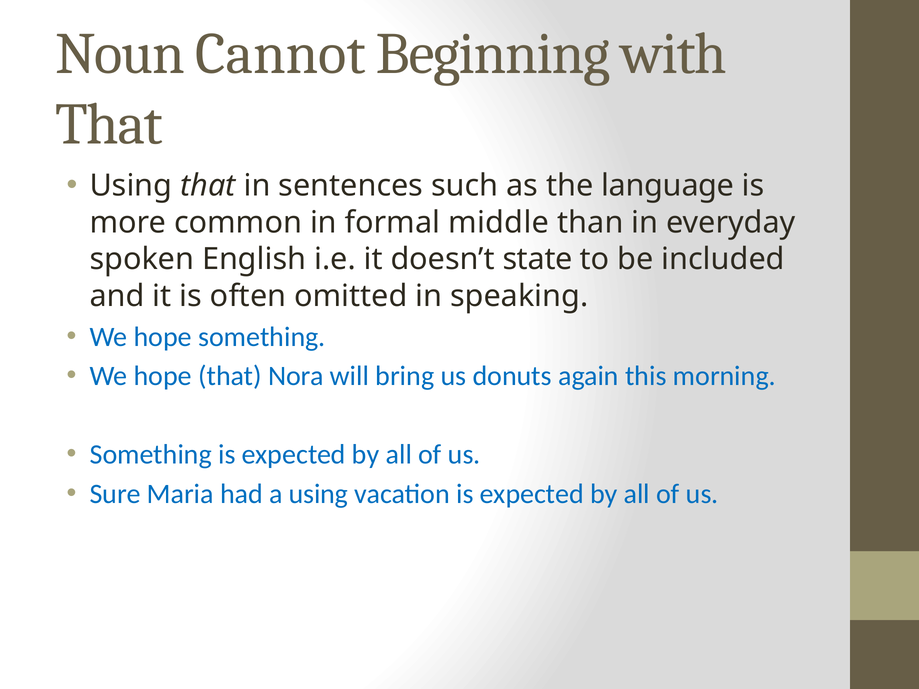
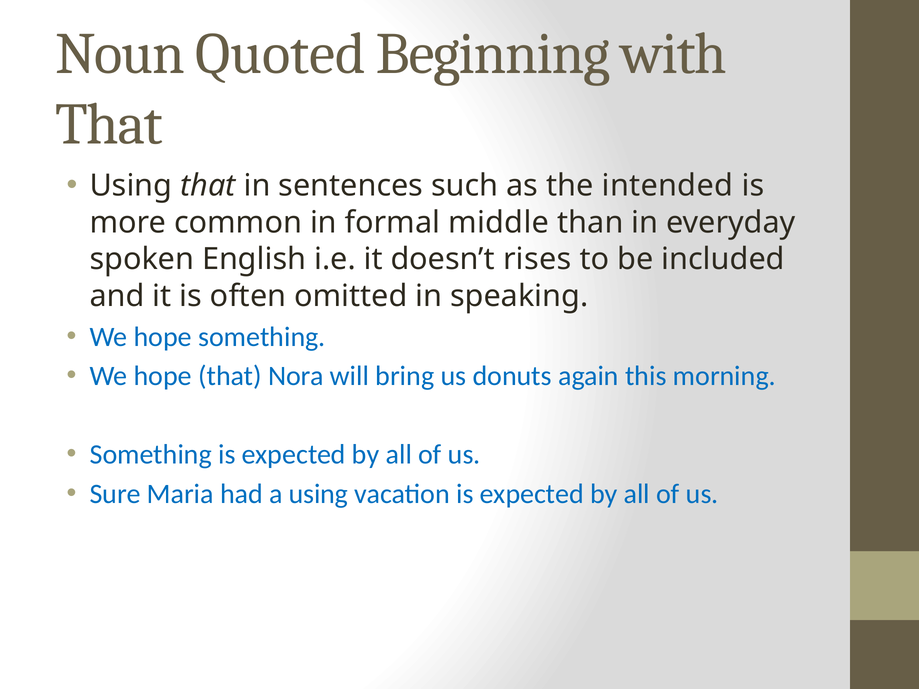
Cannot: Cannot -> Quoted
language: language -> intended
state: state -> rises
